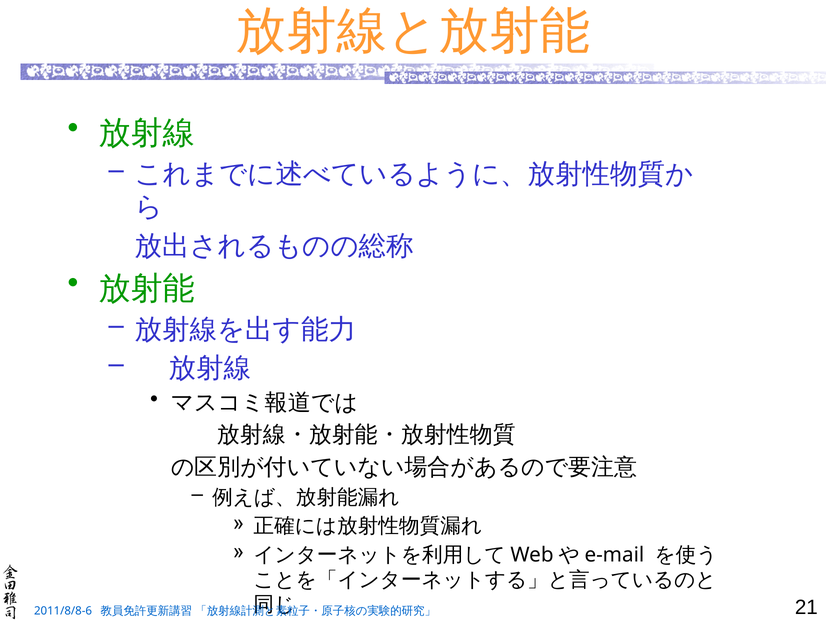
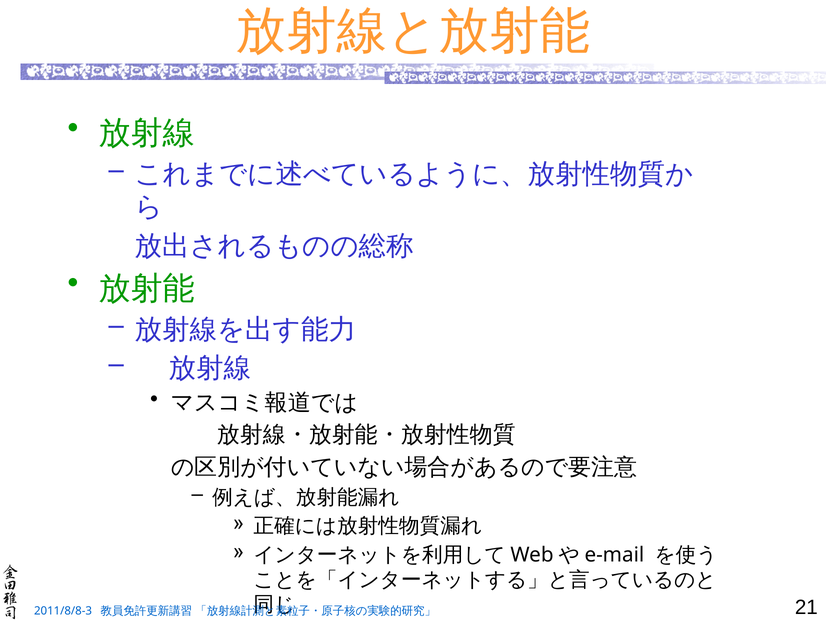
2011/8/8-6: 2011/8/8-6 -> 2011/8/8-3
